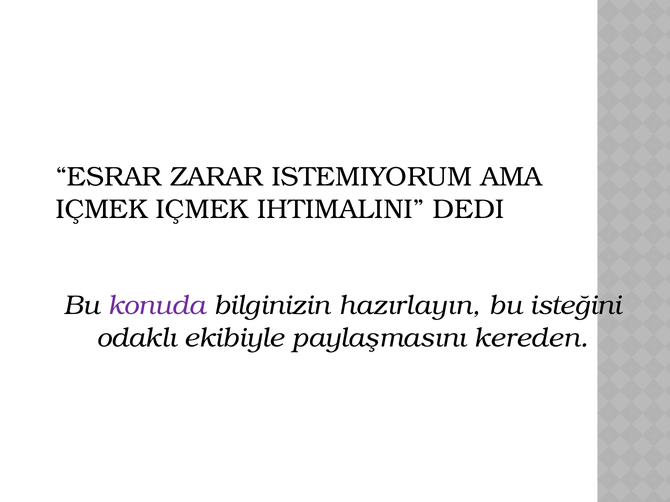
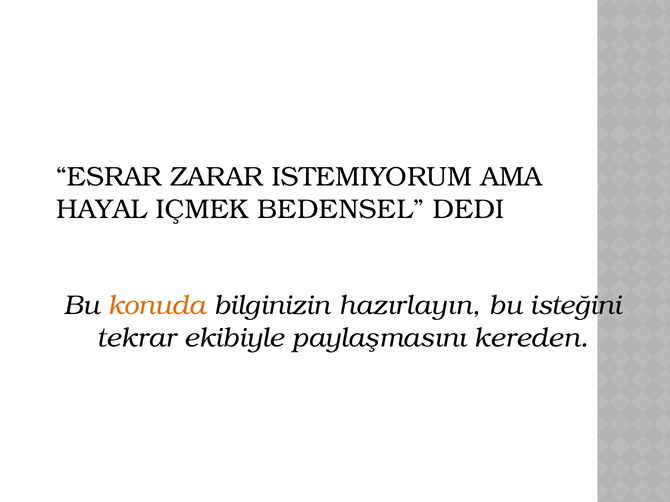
IÇMEK at (102, 210): IÇMEK -> HAYAL
IHTIMALINI: IHTIMALINI -> BEDENSEL
konuda colour: purple -> orange
odaklı: odaklı -> tekrar
